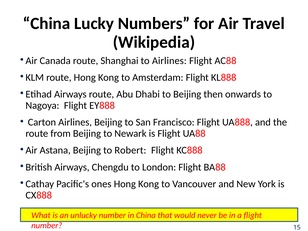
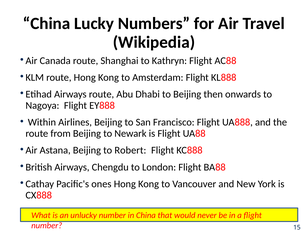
to Airlines: Airlines -> Kathryn
Carton: Carton -> Within
